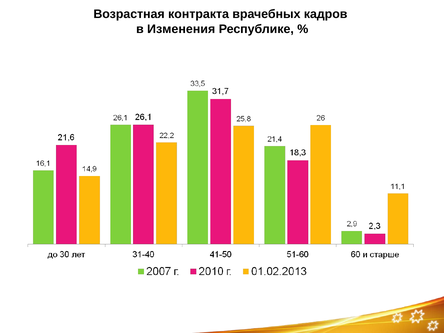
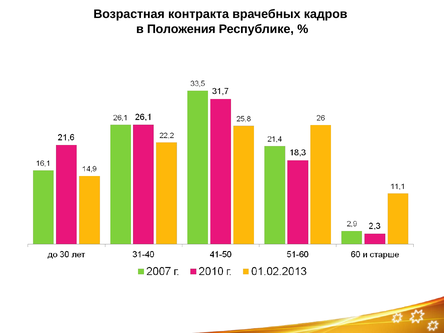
Изменения: Изменения -> Положения
